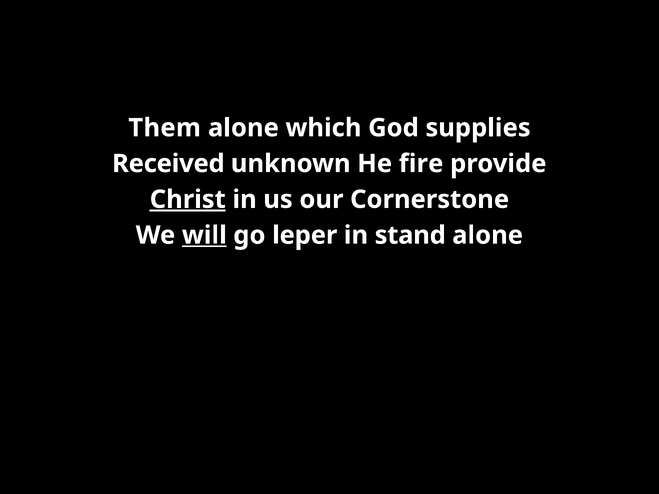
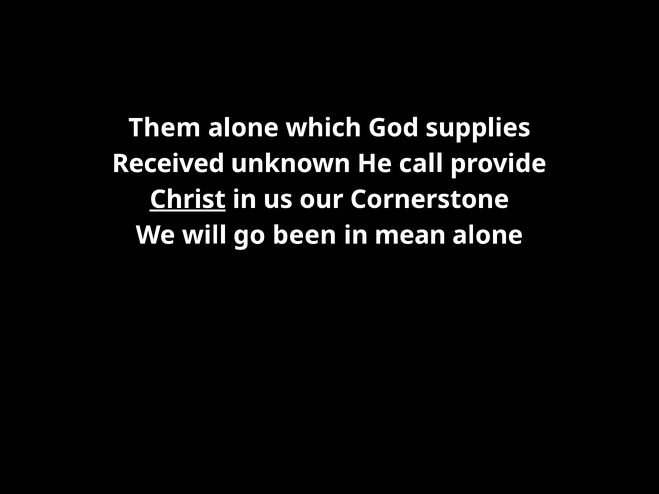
fire: fire -> call
will underline: present -> none
leper: leper -> been
stand: stand -> mean
